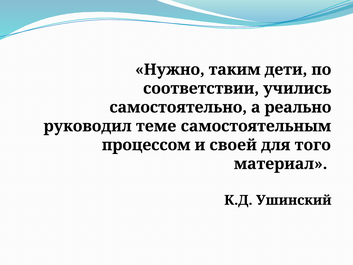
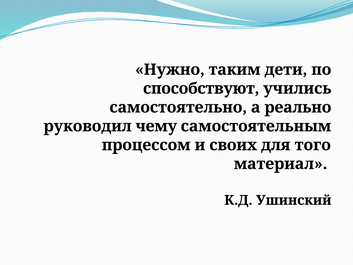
соответствии: соответствии -> способствуют
теме: теме -> чему
своей: своей -> своих
